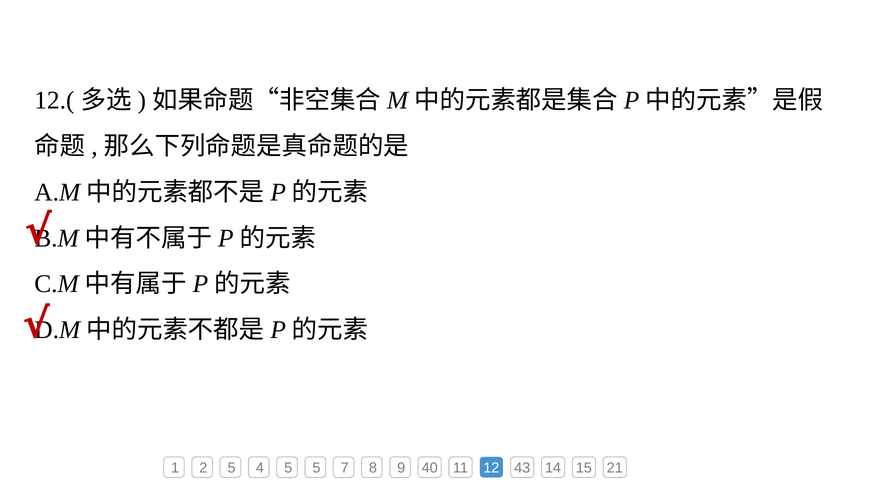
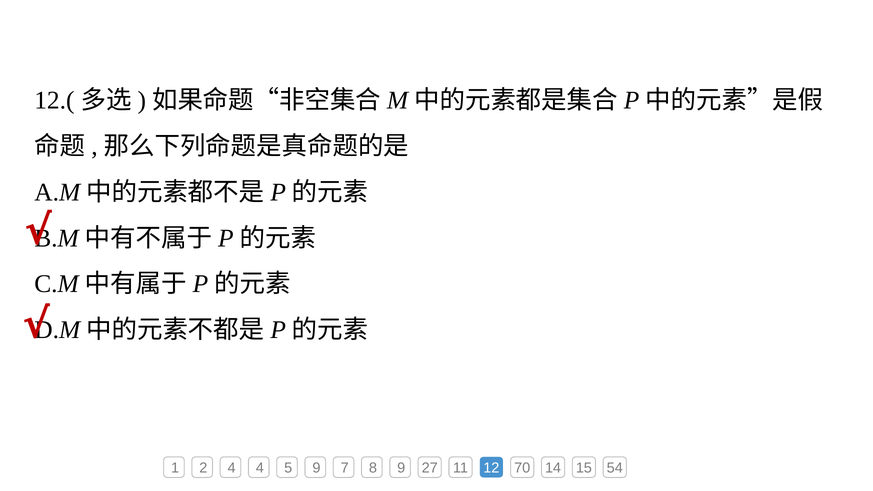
2 5: 5 -> 4
5 5: 5 -> 9
40: 40 -> 27
43: 43 -> 70
21: 21 -> 54
